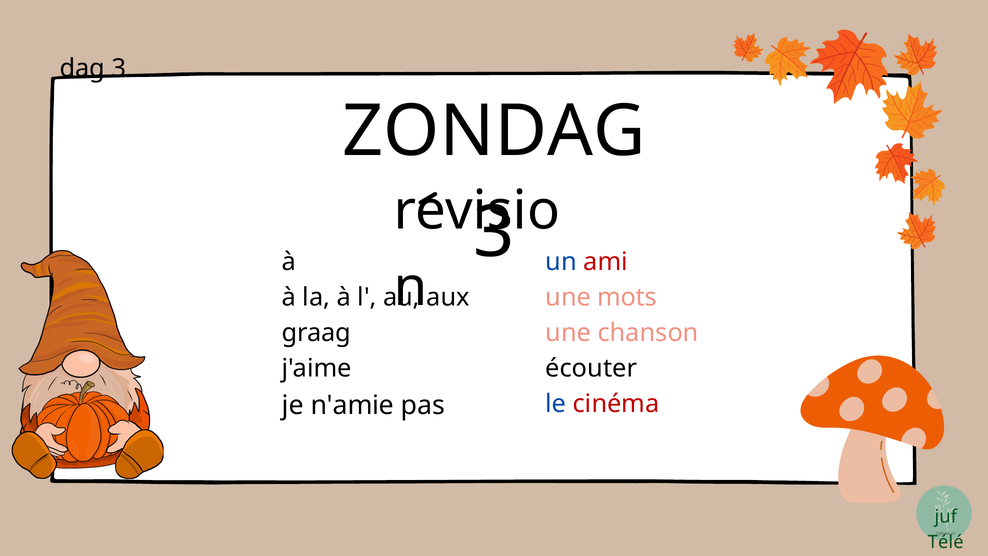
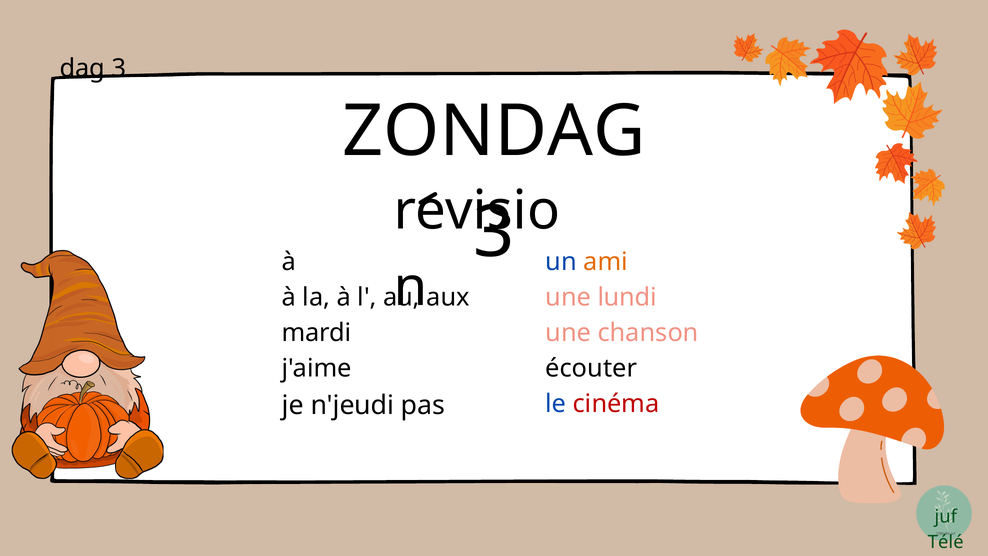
ami colour: red -> orange
mots: mots -> lundi
graag: graag -> mardi
n'amie: n'amie -> n'jeudi
